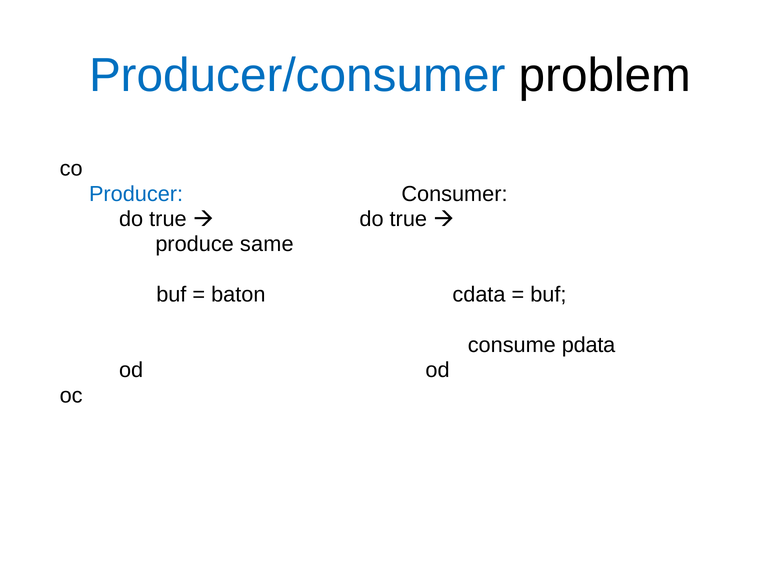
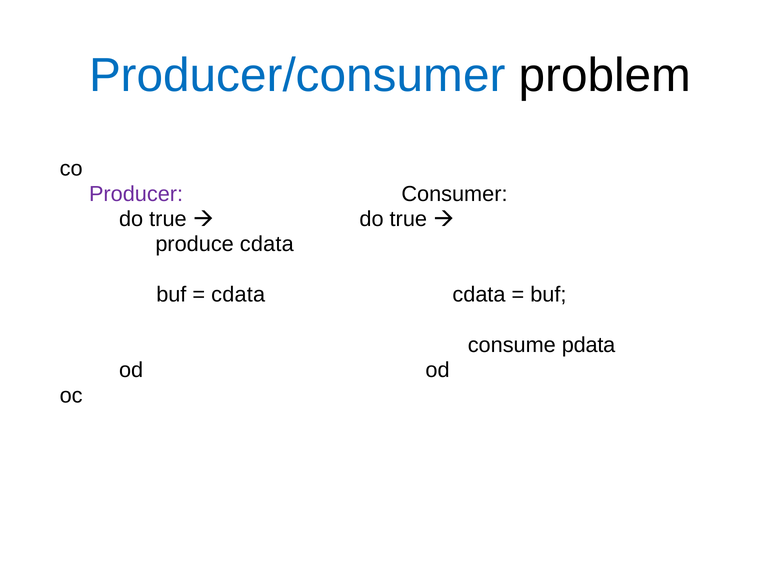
Producer colour: blue -> purple
produce same: same -> cdata
baton at (238, 295): baton -> cdata
